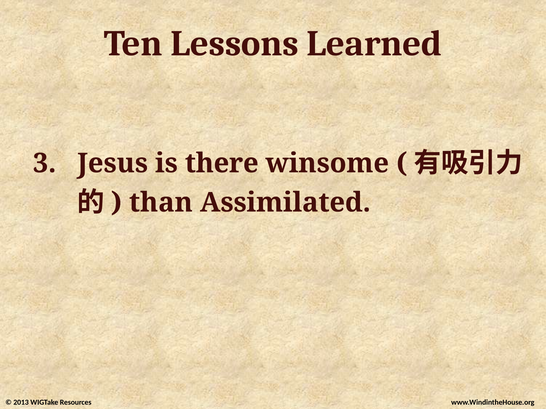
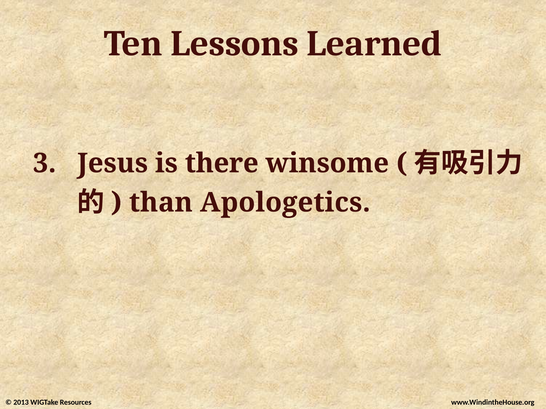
Assimilated: Assimilated -> Apologetics
